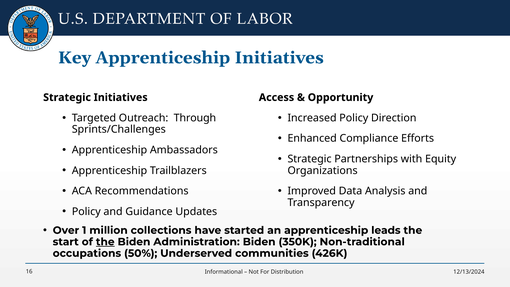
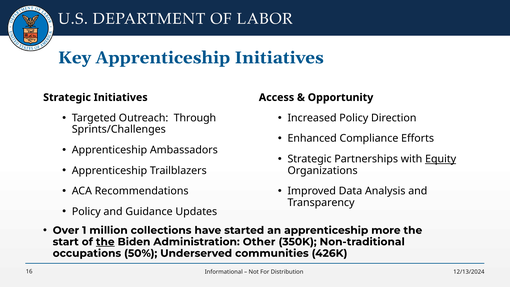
Equity underline: none -> present
leads: leads -> more
Administration Biden: Biden -> Other
